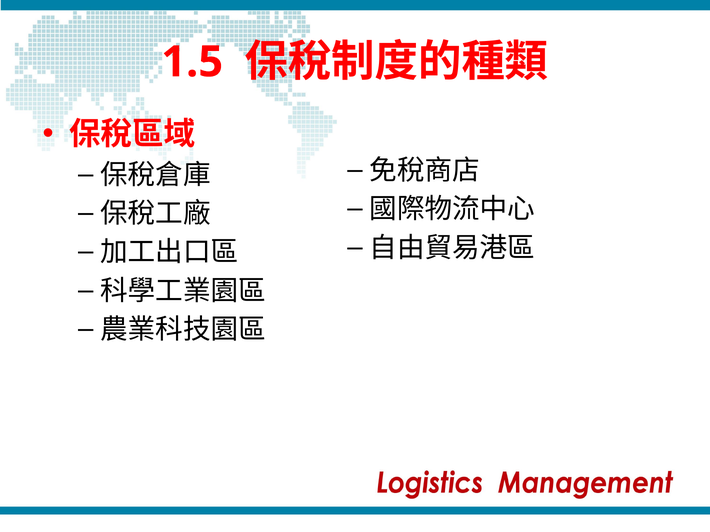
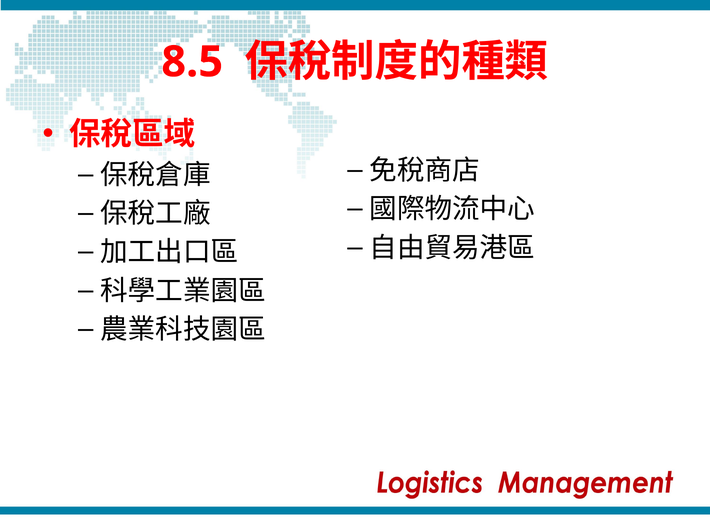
1.5: 1.5 -> 8.5
